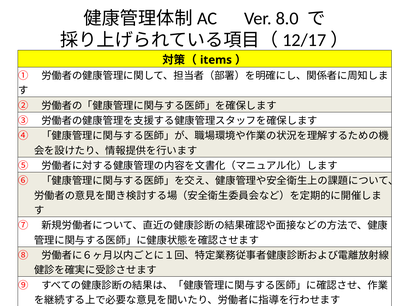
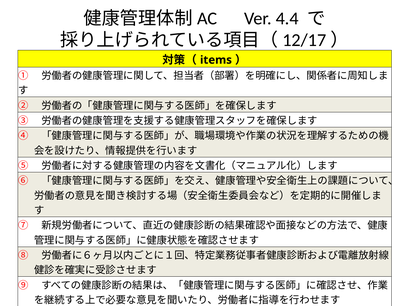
8.0: 8.0 -> 4.4
